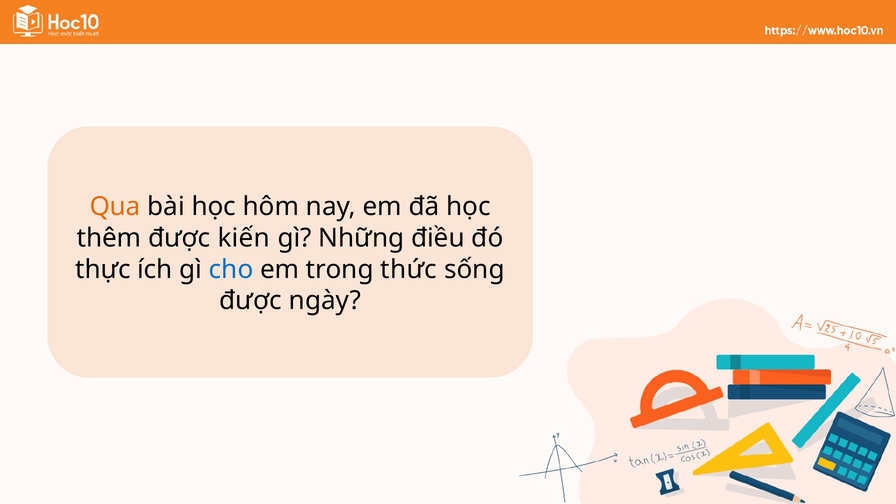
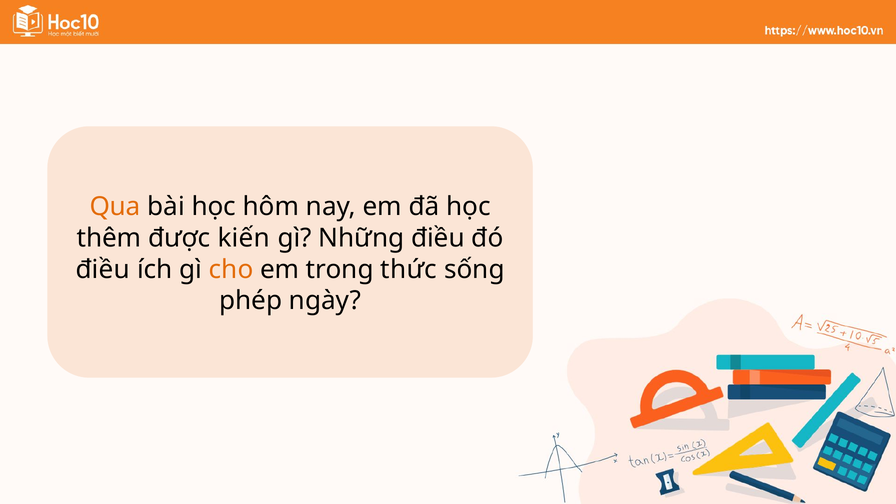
thực at (103, 269): thực -> điều
cho colour: blue -> orange
được at (251, 301): được -> phép
